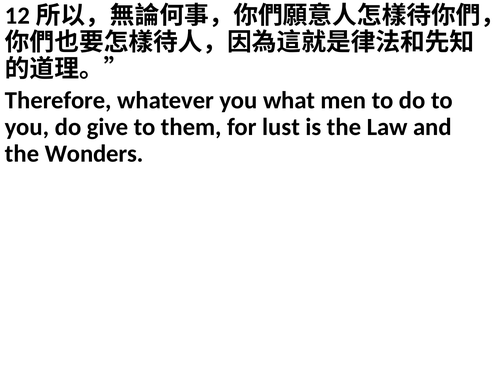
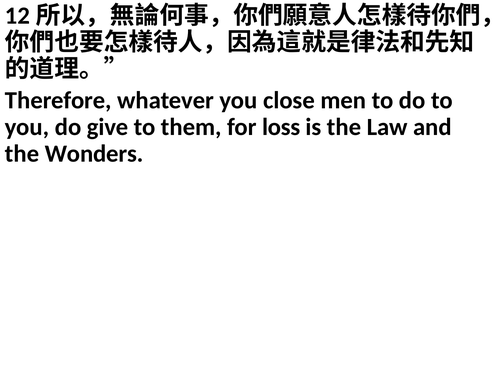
what: what -> close
lust: lust -> loss
